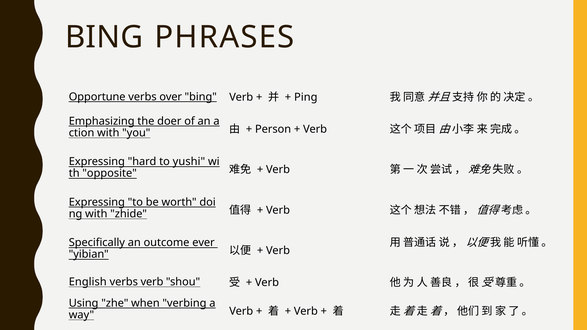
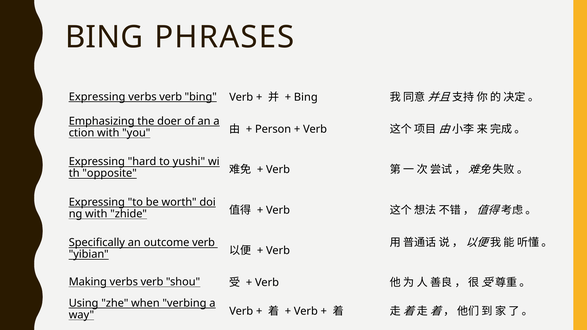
Opportune at (97, 97): Opportune -> Expressing
over at (171, 97): over -> verb
Ping at (306, 97): Ping -> Bing
outcome ever: ever -> verb
English: English -> Making
